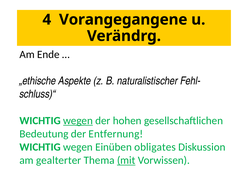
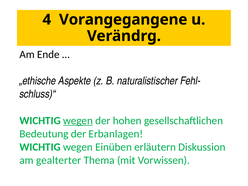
Entfernung: Entfernung -> Erbanlagen
obligates: obligates -> erläutern
mit underline: present -> none
